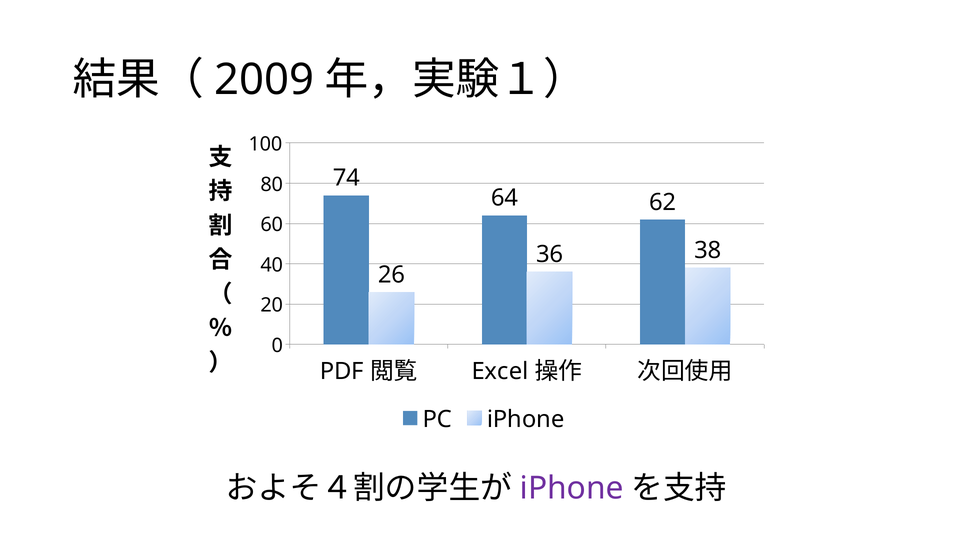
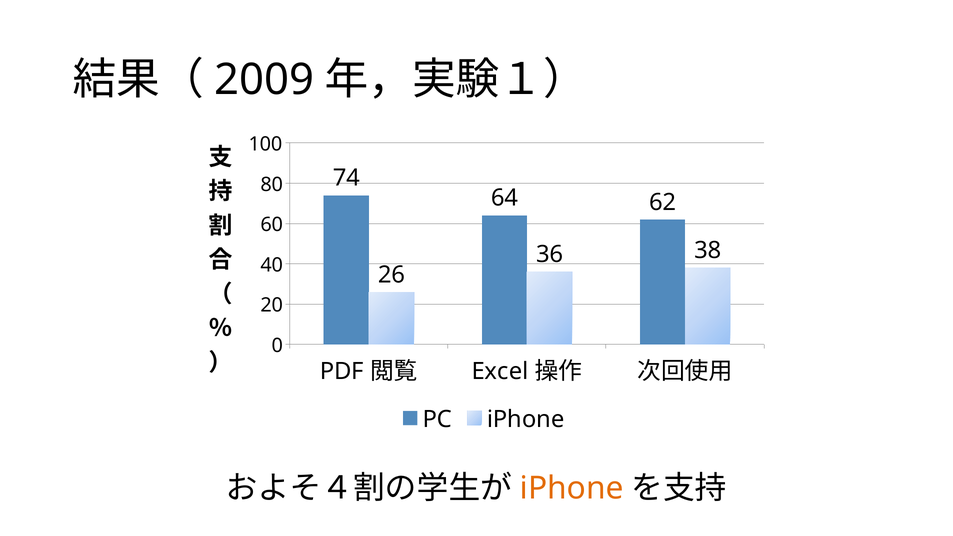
iPhone at (572, 488) colour: purple -> orange
